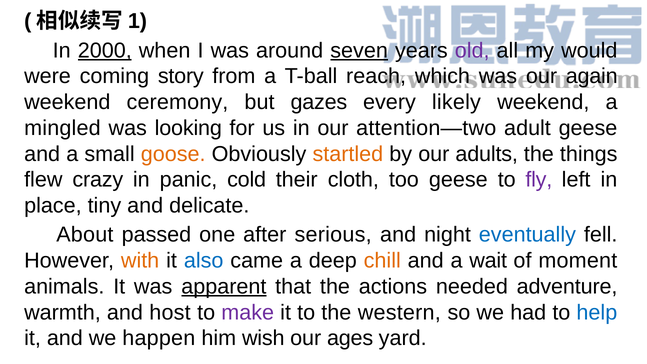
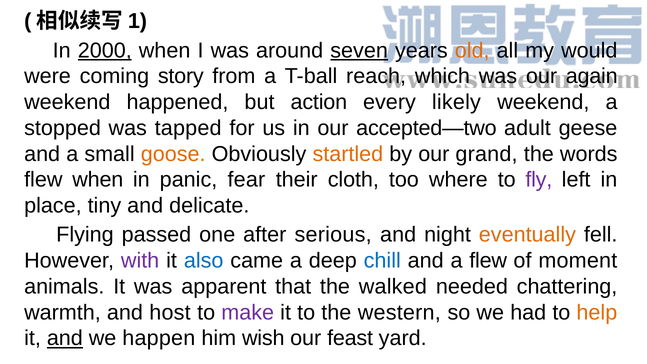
old colour: purple -> orange
ceremony: ceremony -> happened
gazes: gazes -> action
mingled: mingled -> stopped
looking: looking -> tapped
attention—two: attention—two -> accepted—two
adults: adults -> grand
things: things -> words
flew crazy: crazy -> when
cold: cold -> fear
too geese: geese -> where
About: About -> Flying
eventually colour: blue -> orange
with colour: orange -> purple
chill colour: orange -> blue
a wait: wait -> flew
apparent underline: present -> none
actions: actions -> walked
adventure: adventure -> chattering
help colour: blue -> orange
and at (65, 338) underline: none -> present
ages: ages -> feast
